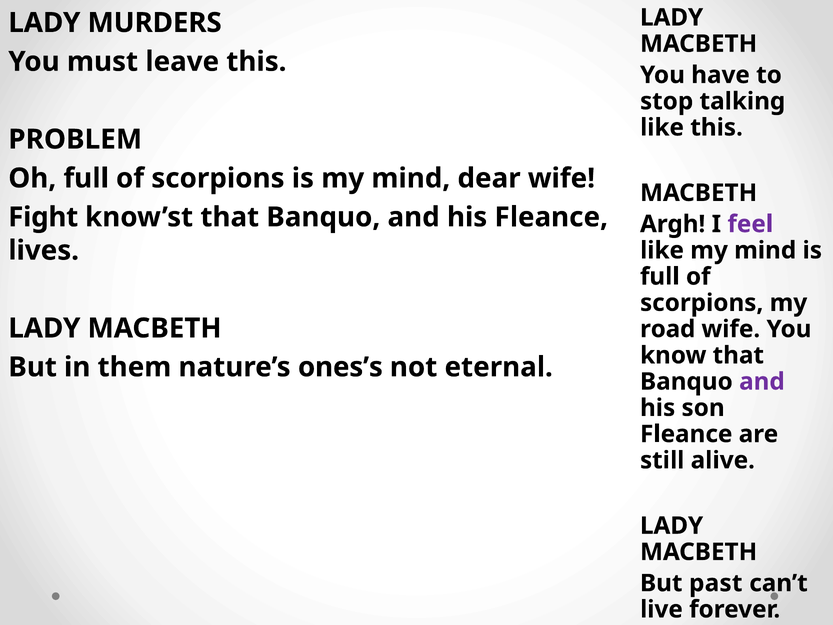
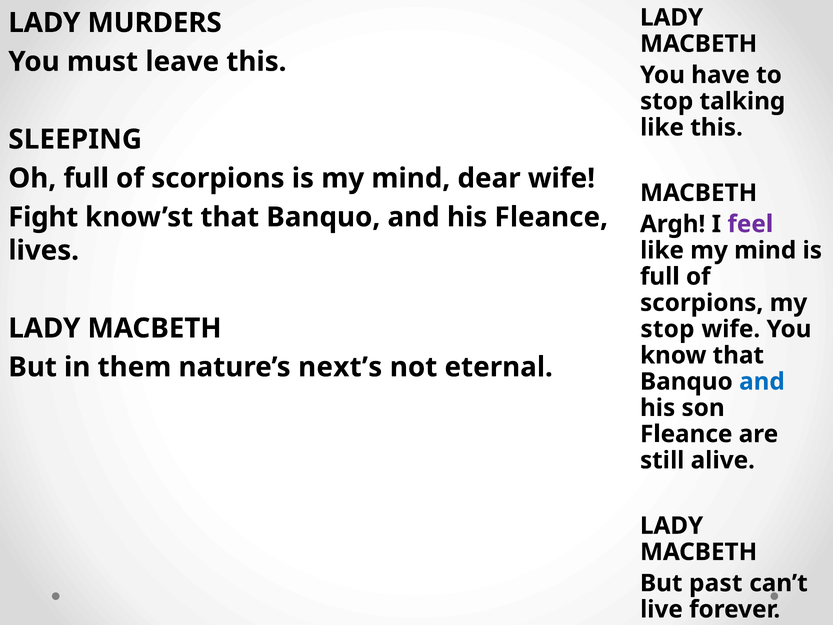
PROBLEM: PROBLEM -> SLEEPING
road at (668, 329): road -> stop
ones’s: ones’s -> next’s
and at (762, 381) colour: purple -> blue
